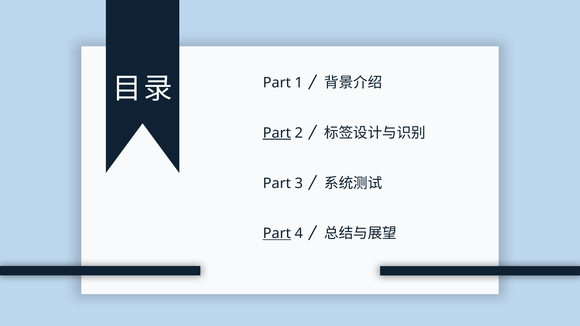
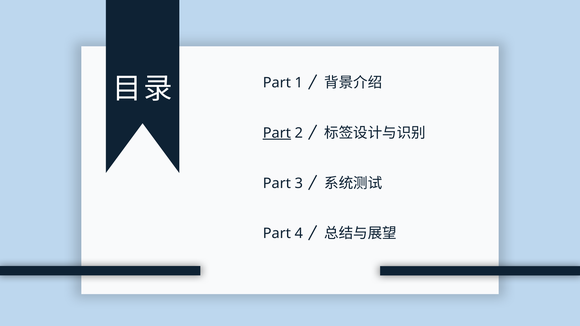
Part at (277, 234) underline: present -> none
